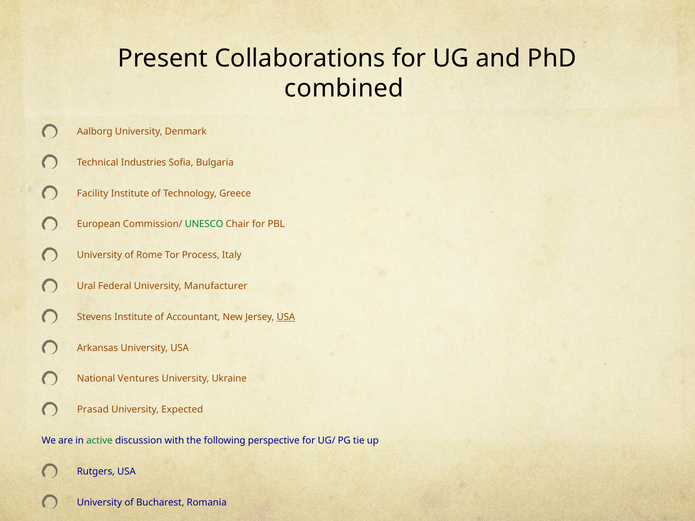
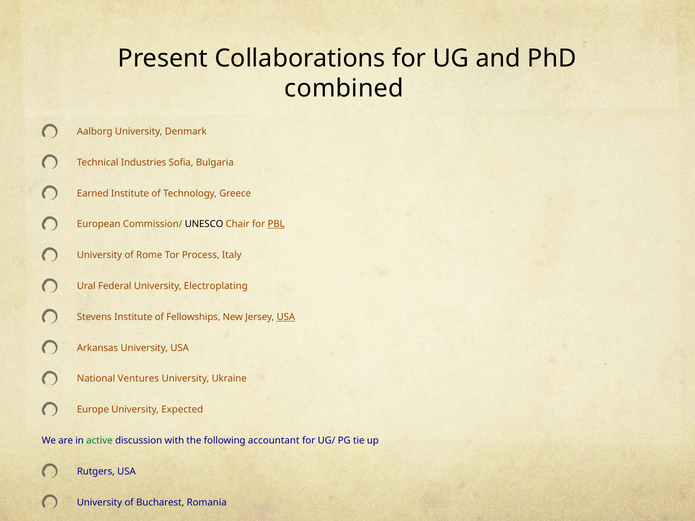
Facility: Facility -> Earned
UNESCO colour: green -> black
PBL underline: none -> present
Manufacturer: Manufacturer -> Electroplating
Accountant: Accountant -> Fellowships
Prasad: Prasad -> Europe
perspective: perspective -> accountant
